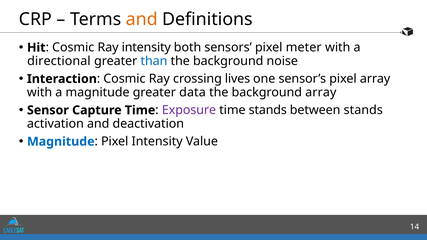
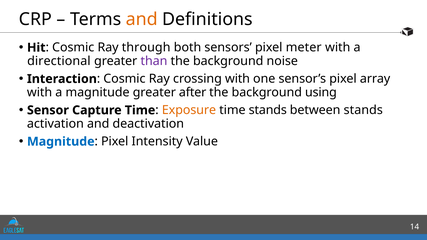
Ray intensity: intensity -> through
than colour: blue -> purple
crossing lives: lives -> with
data: data -> after
background array: array -> using
Exposure colour: purple -> orange
